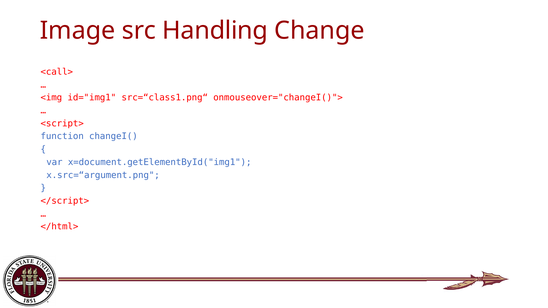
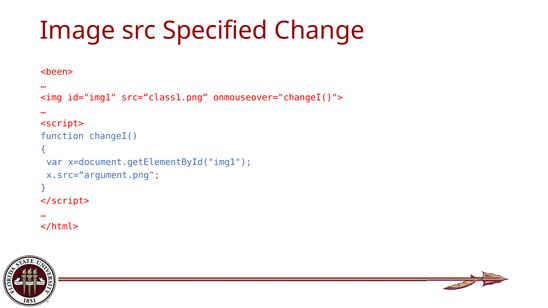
Handling: Handling -> Specified
<call>: <call> -> <been>
